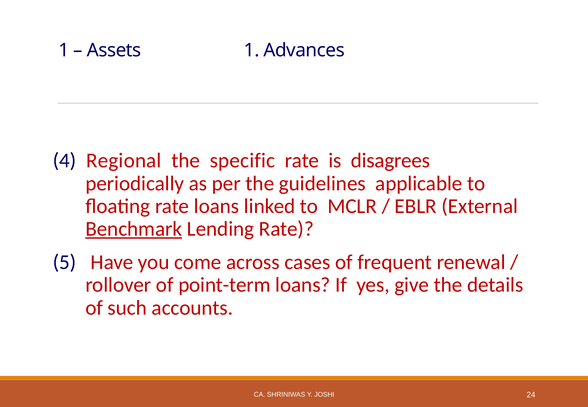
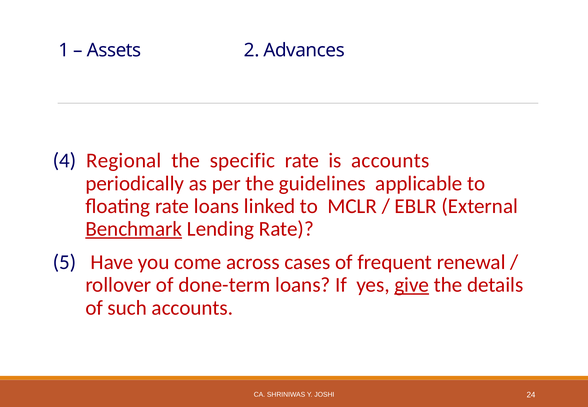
Assets 1: 1 -> 2
is disagrees: disagrees -> accounts
point-term: point-term -> done-term
give underline: none -> present
